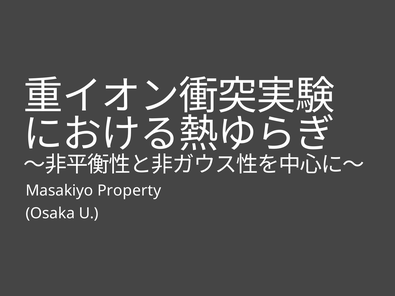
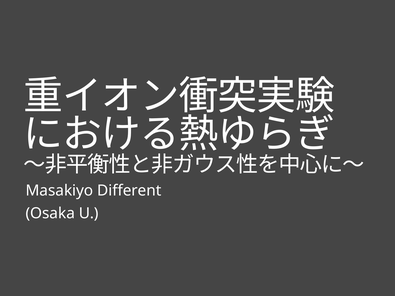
Property: Property -> Different
